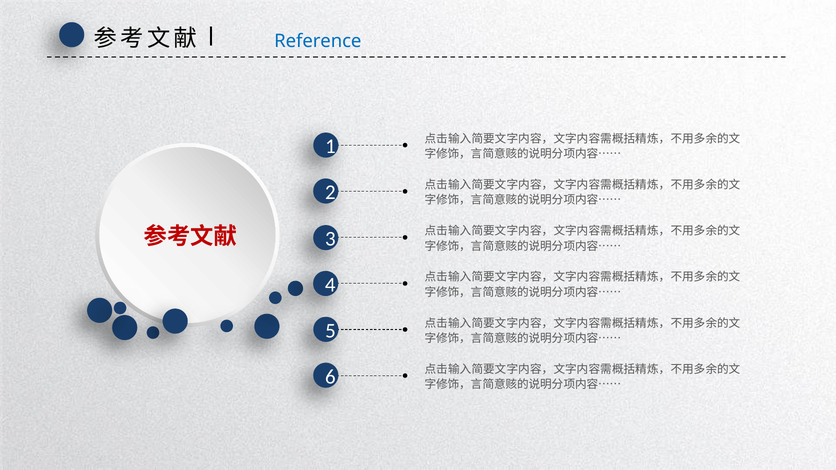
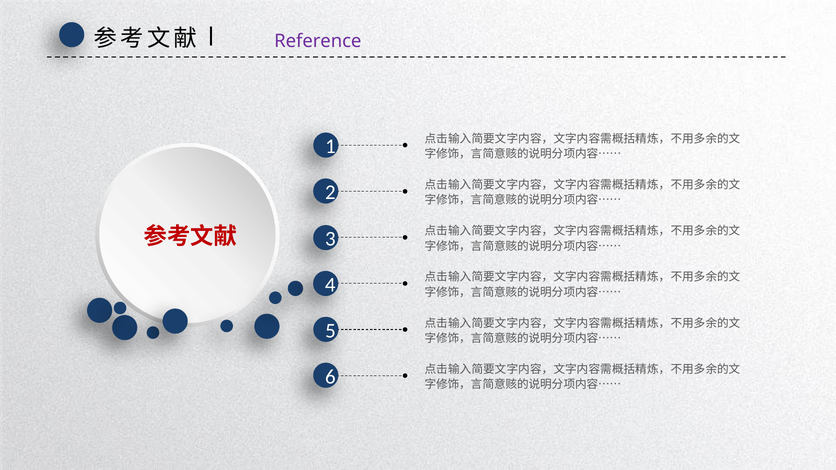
Reference colour: blue -> purple
